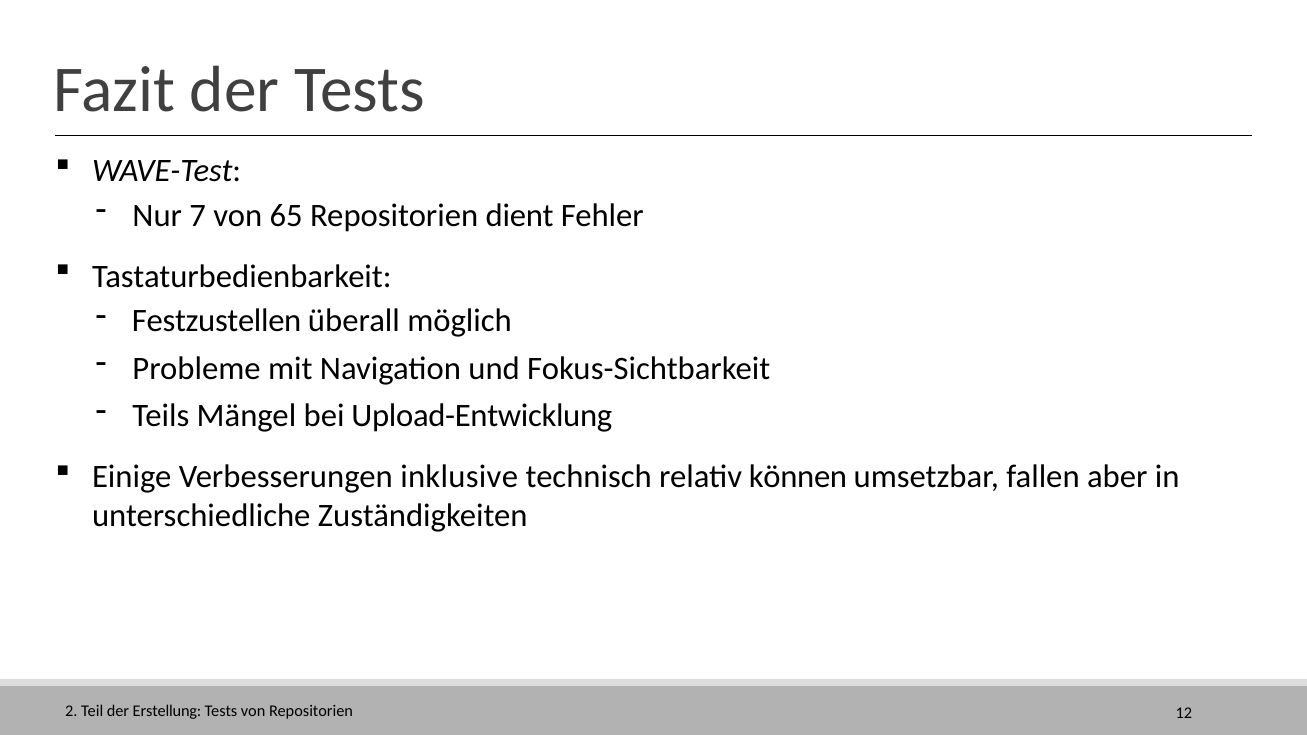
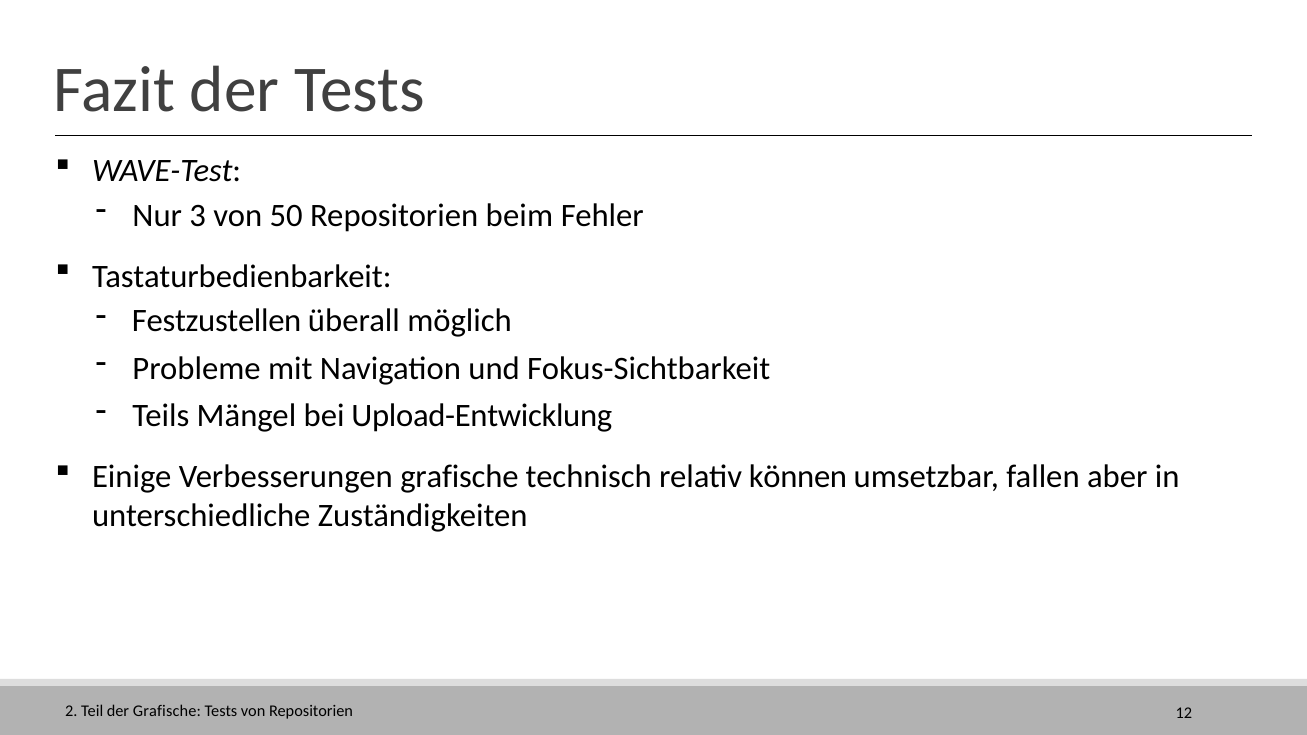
7: 7 -> 3
65: 65 -> 50
dient: dient -> beim
Verbesserungen inklusive: inklusive -> grafische
der Erstellung: Erstellung -> Grafische
